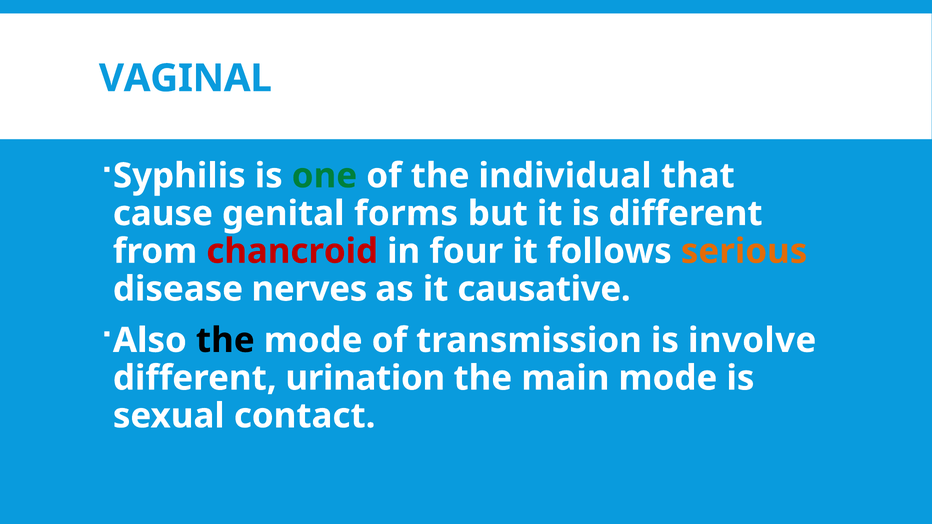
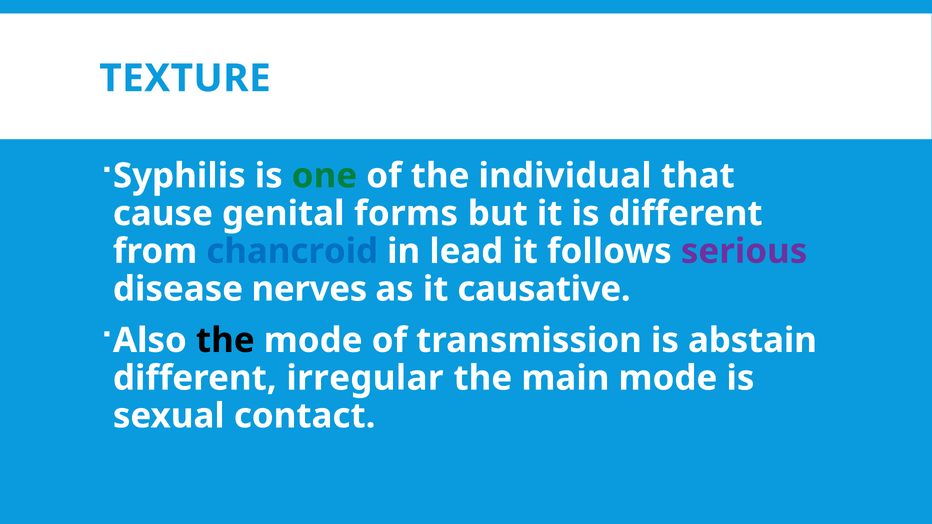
VAGINAL: VAGINAL -> TEXTURE
chancroid colour: red -> blue
four: four -> lead
serious colour: orange -> purple
involve: involve -> abstain
urination: urination -> irregular
